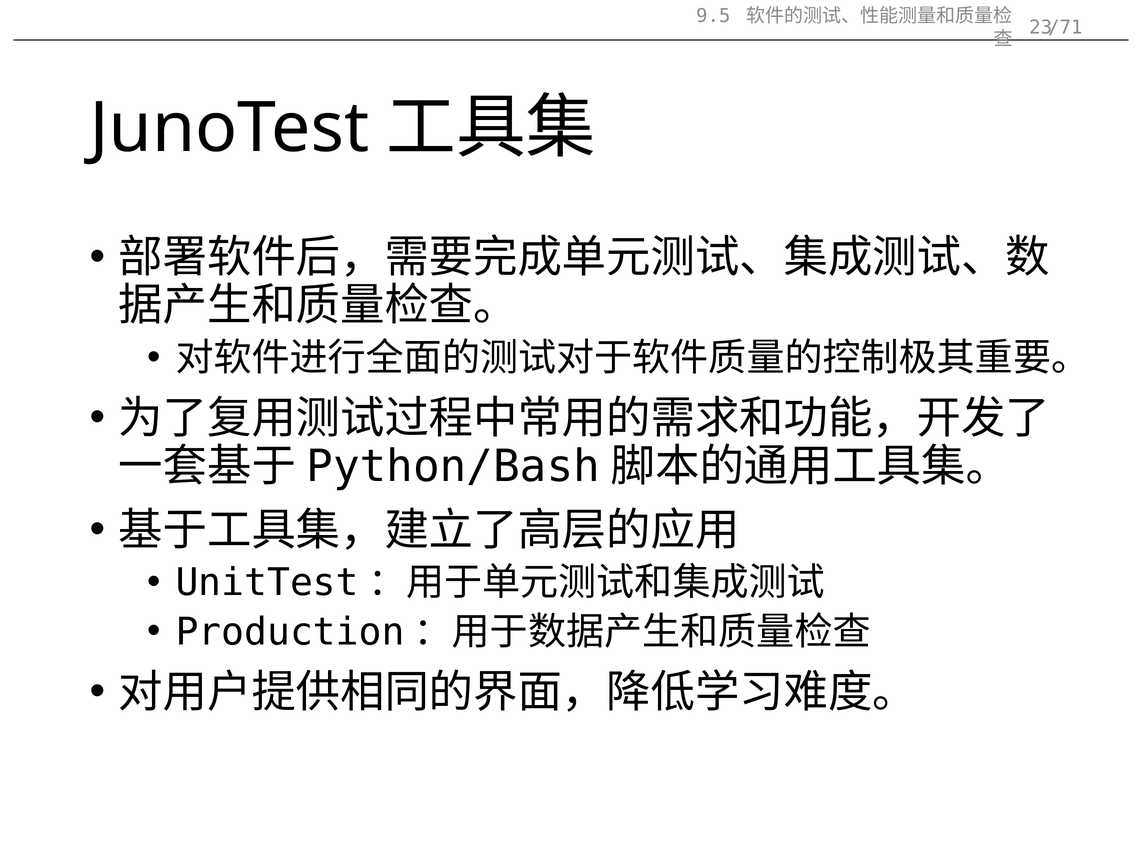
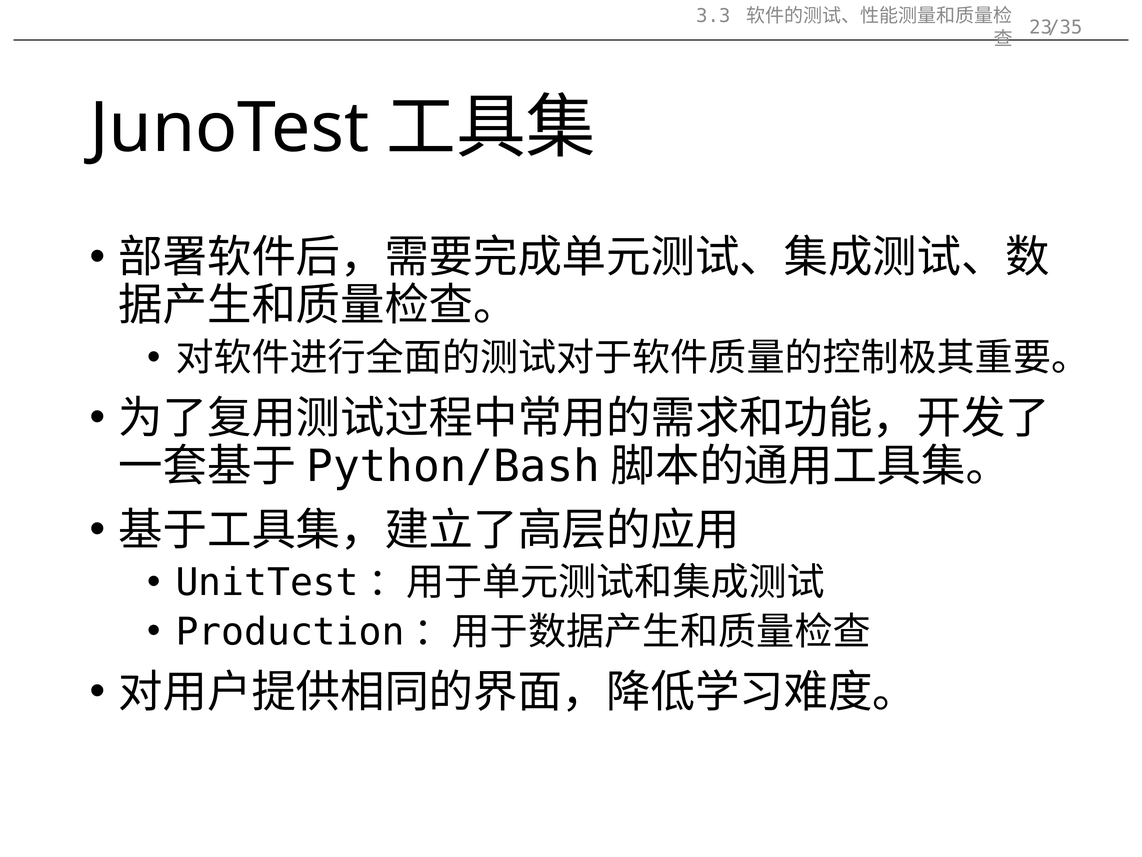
9.5: 9.5 -> 3.3
/71: /71 -> /35
